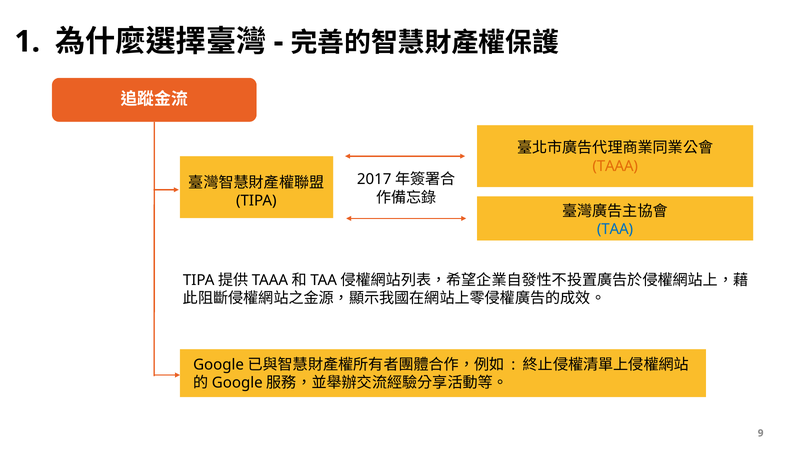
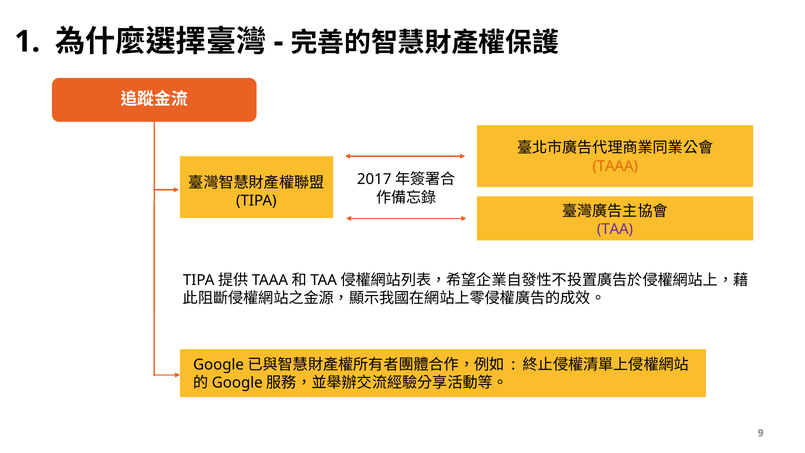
TAA colour: blue -> purple
